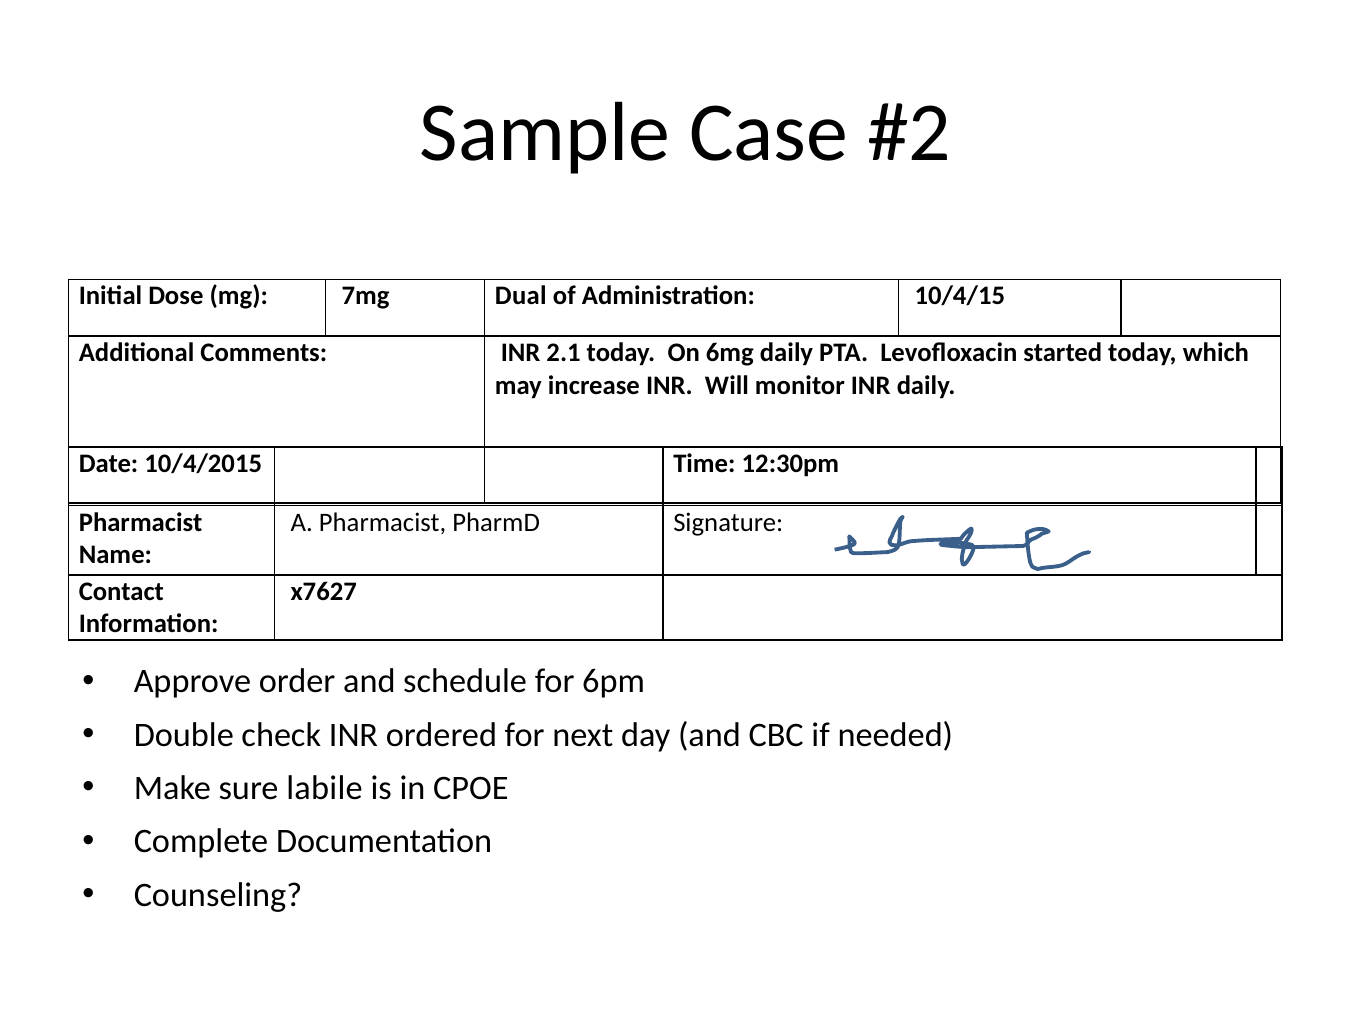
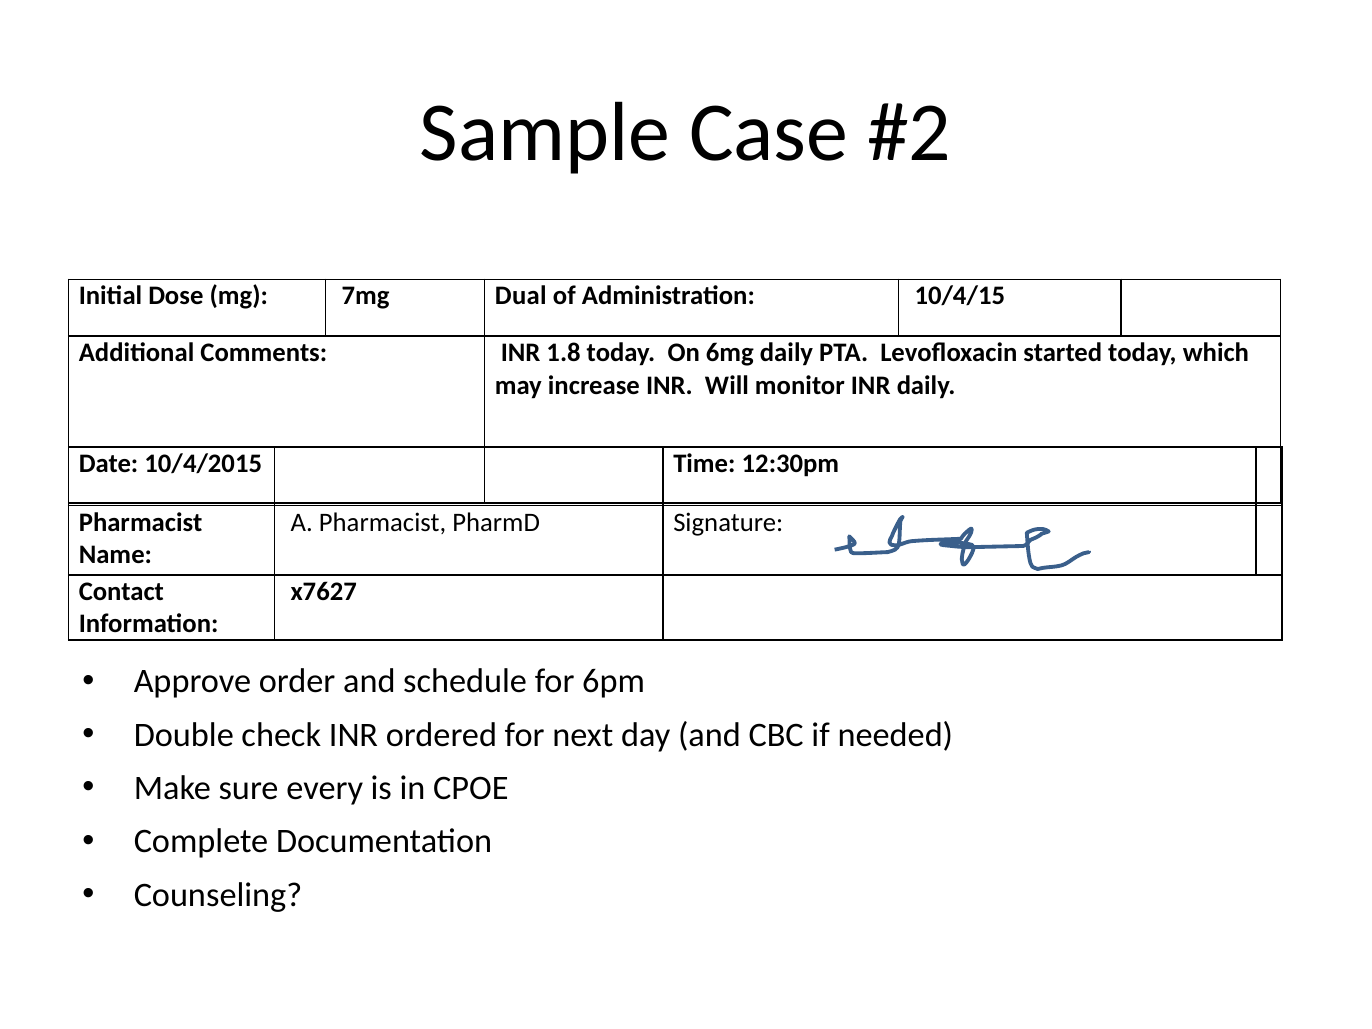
2.1: 2.1 -> 1.8
labile: labile -> every
